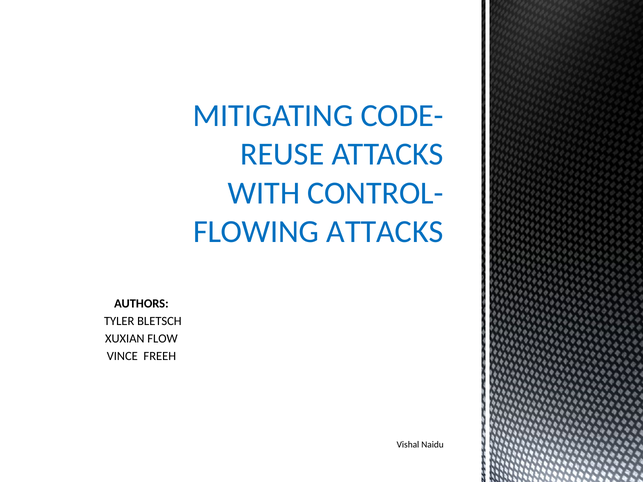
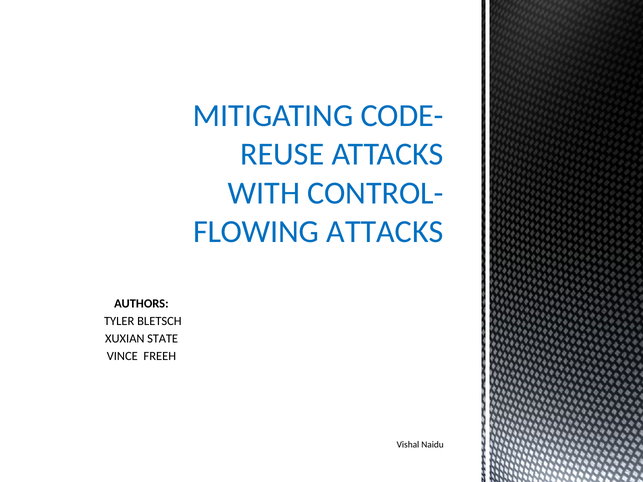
FLOW: FLOW -> STATE
